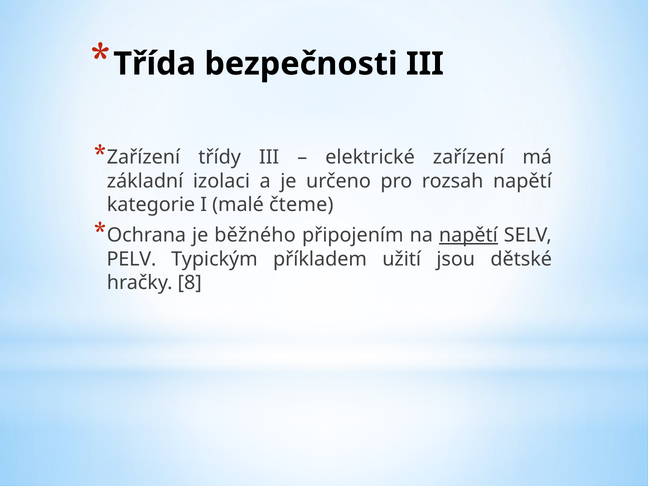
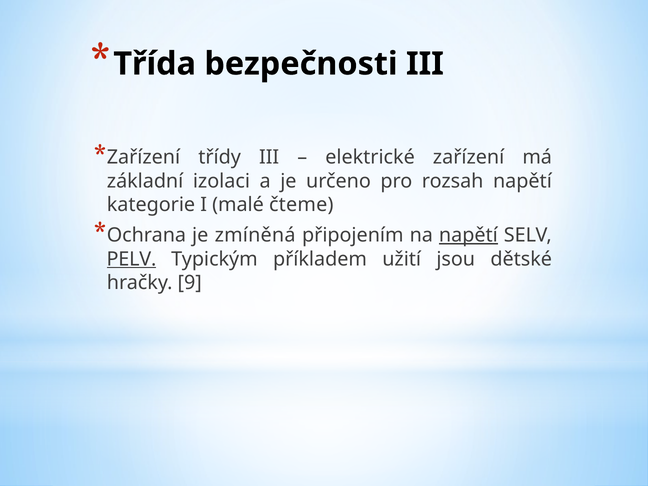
běžného: běžného -> zmíněná
PELV underline: none -> present
8: 8 -> 9
